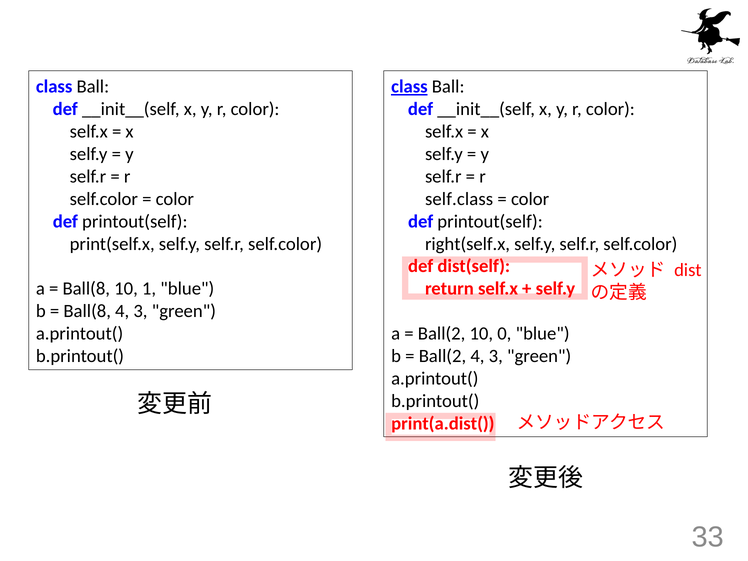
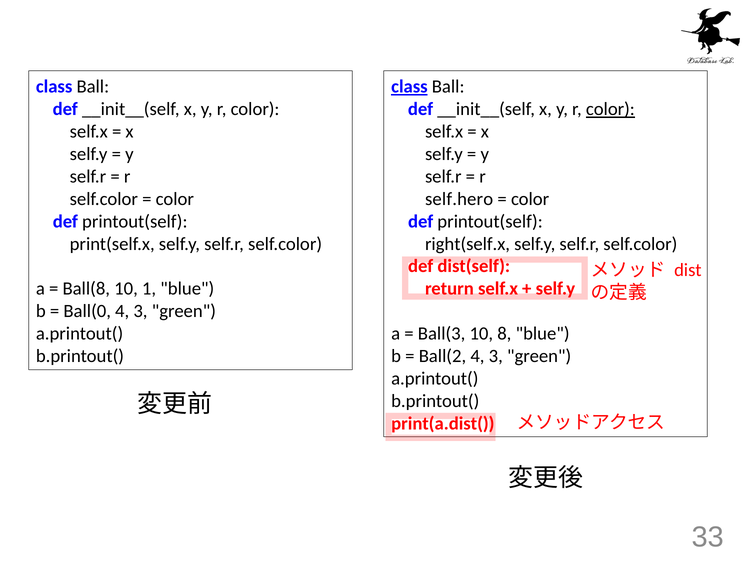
color at (610, 109) underline: none -> present
self.class: self.class -> self.hero
Ball(8 at (87, 311): Ball(8 -> Ball(0
Ball(2 at (442, 334): Ball(2 -> Ball(3
0: 0 -> 8
